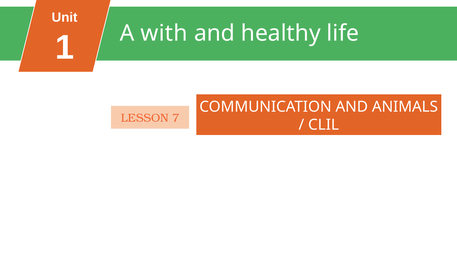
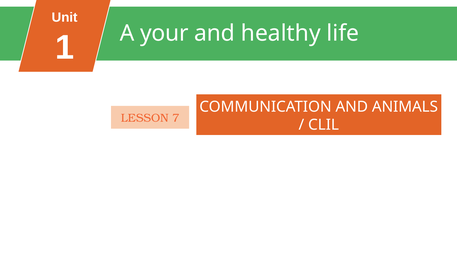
with: with -> your
